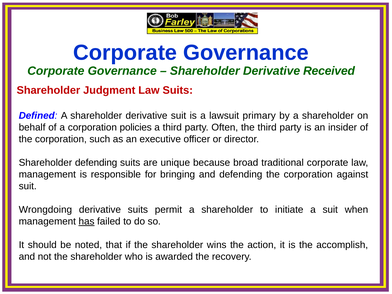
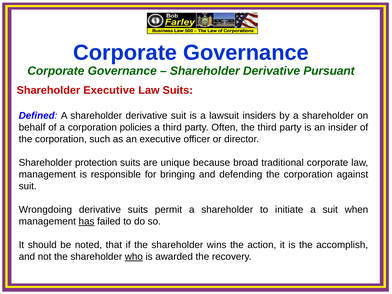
Received: Received -> Pursuant
Shareholder Judgment: Judgment -> Executive
primary: primary -> insiders
Shareholder defending: defending -> protection
who underline: none -> present
